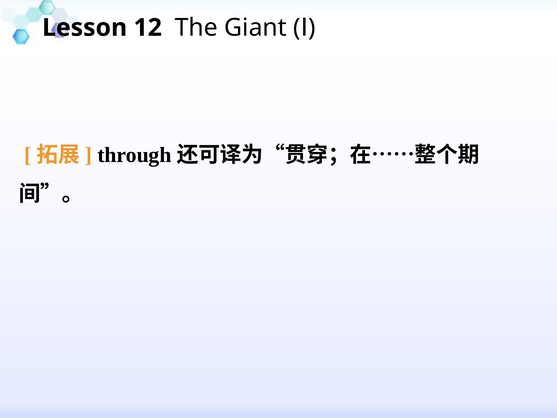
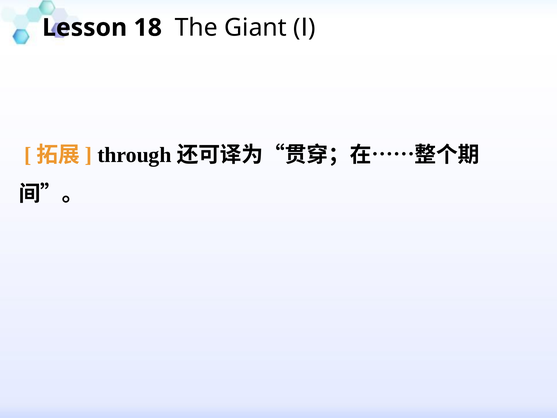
12: 12 -> 18
